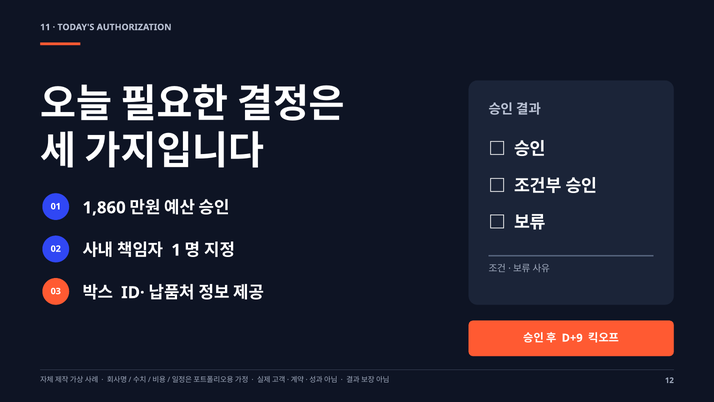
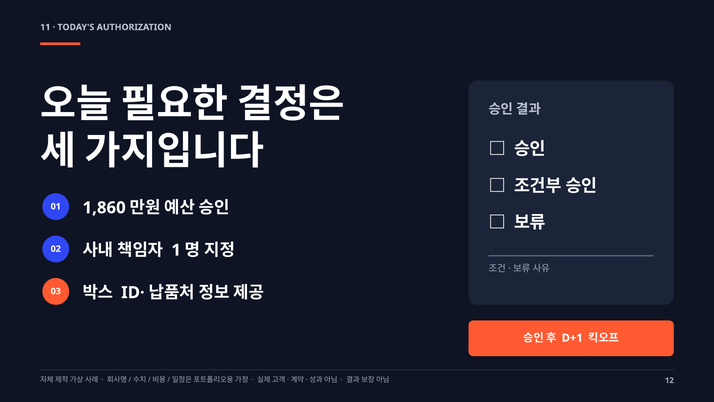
D+9: D+9 -> D+1
